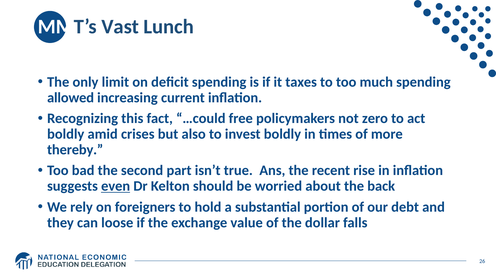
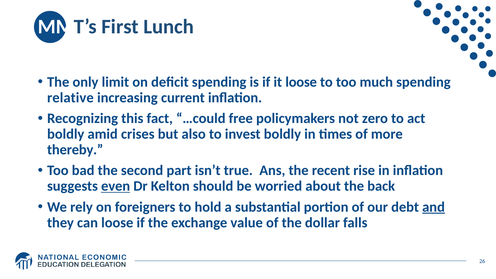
Vast: Vast -> First
it taxes: taxes -> loose
allowed: allowed -> relative
and underline: none -> present
